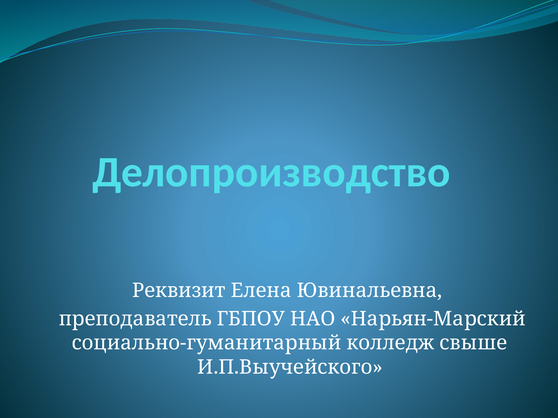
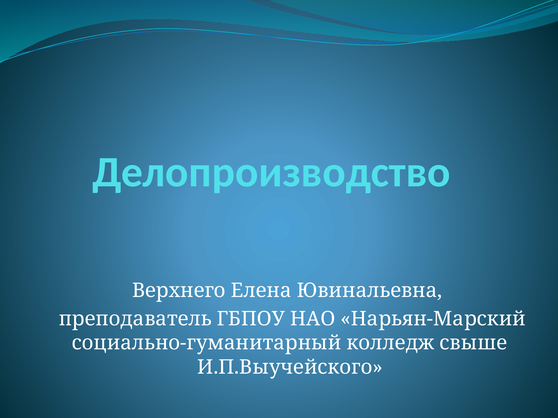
Реквизит: Реквизит -> Верхнего
